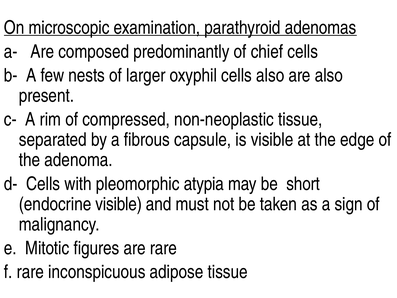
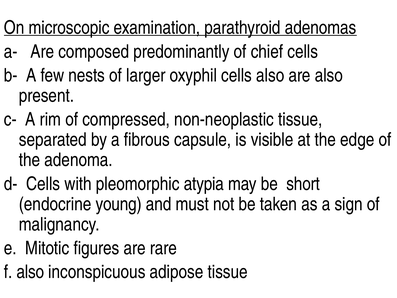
endocrine visible: visible -> young
f rare: rare -> also
